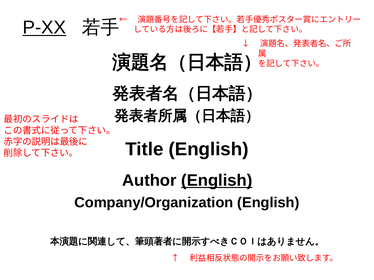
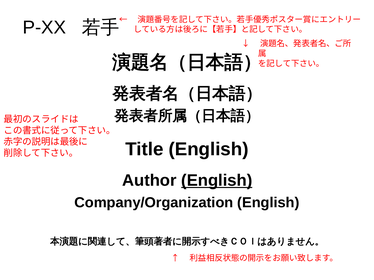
P-XX underline: present -> none
